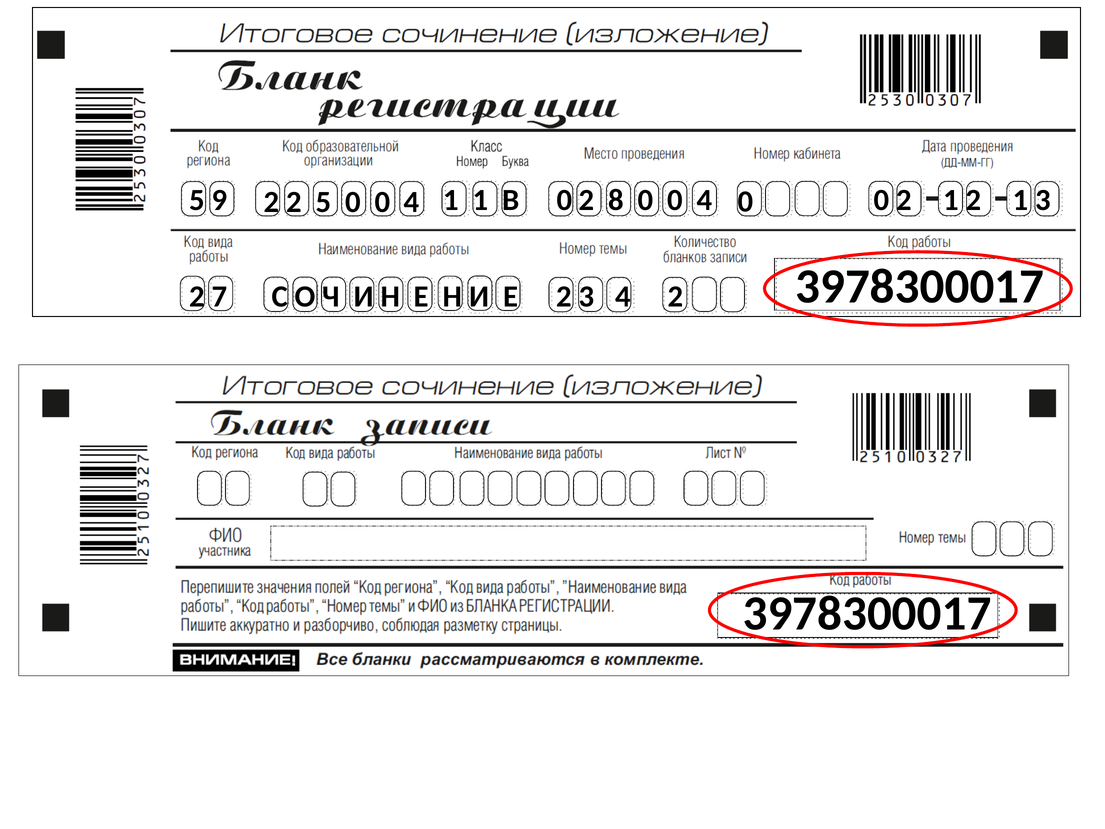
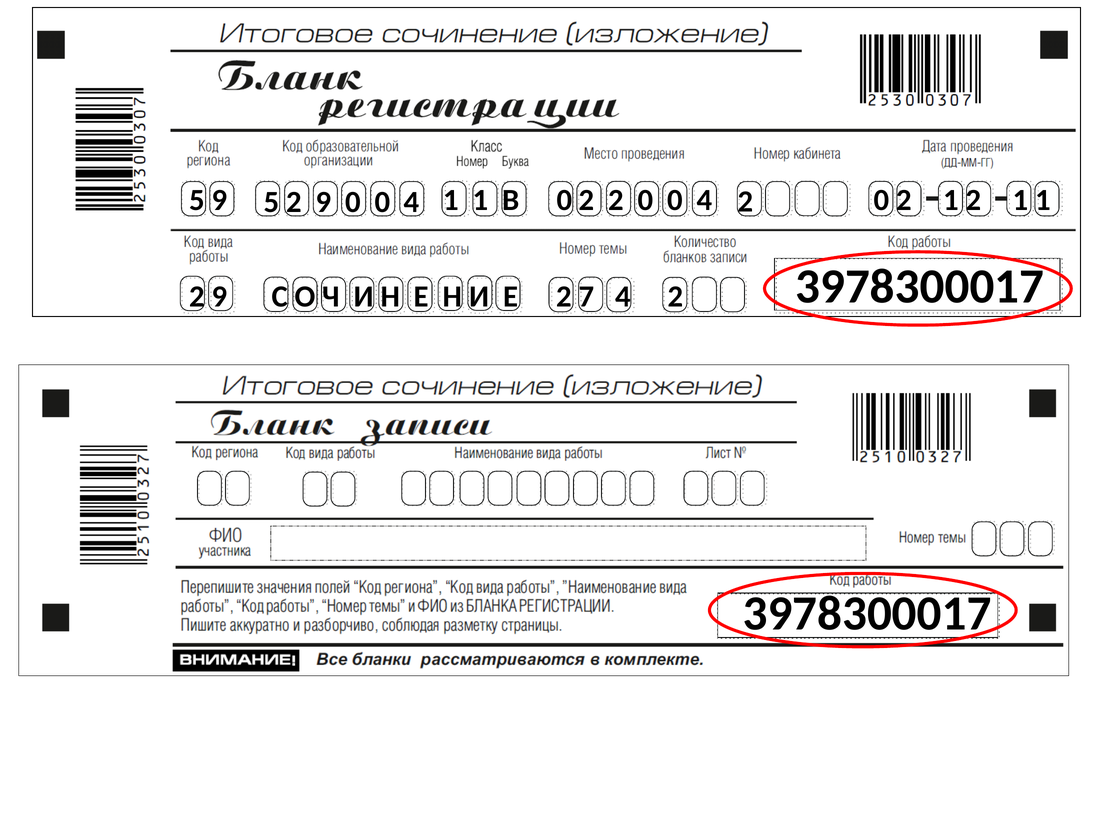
9 2: 2 -> 5
5 at (323, 202): 5 -> 9
2 8: 8 -> 2
0 4 0: 0 -> 2
2 1 3: 3 -> 1
7 at (220, 296): 7 -> 9
2 3: 3 -> 7
